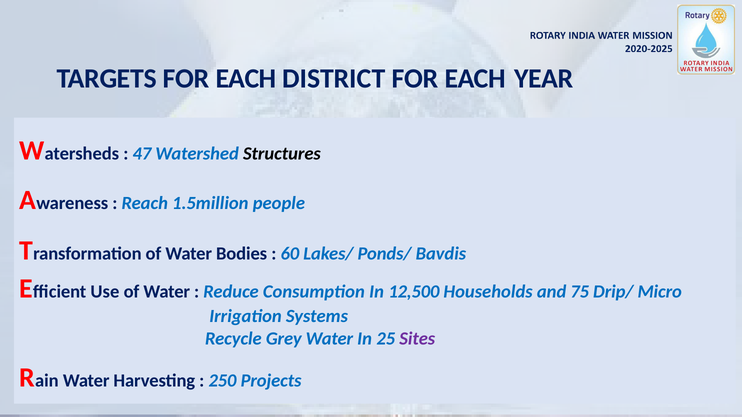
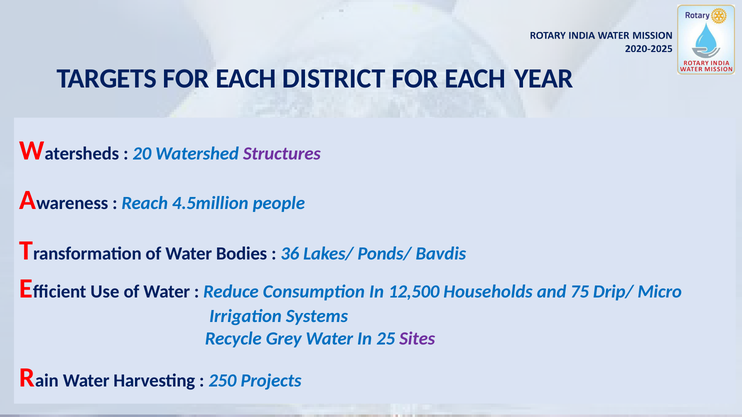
47: 47 -> 20
Structures colour: black -> purple
1.5million: 1.5million -> 4.5million
60: 60 -> 36
